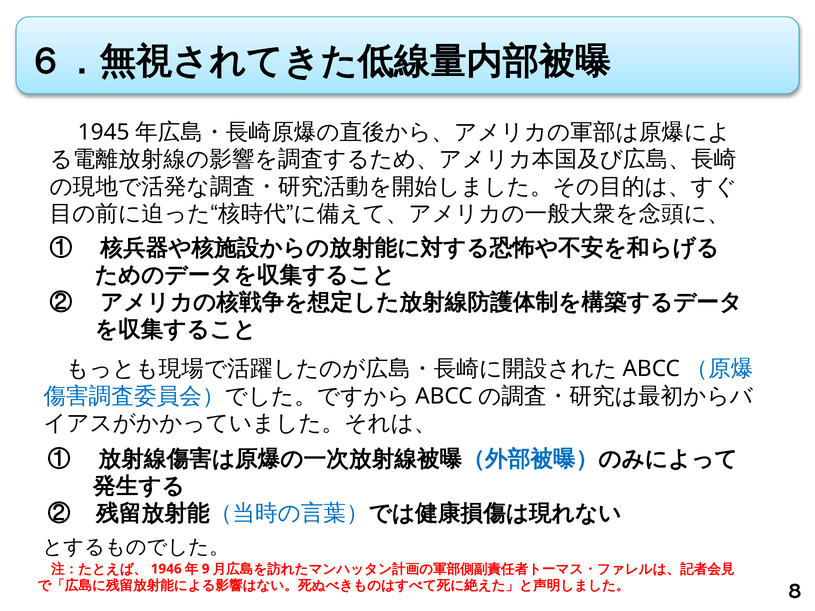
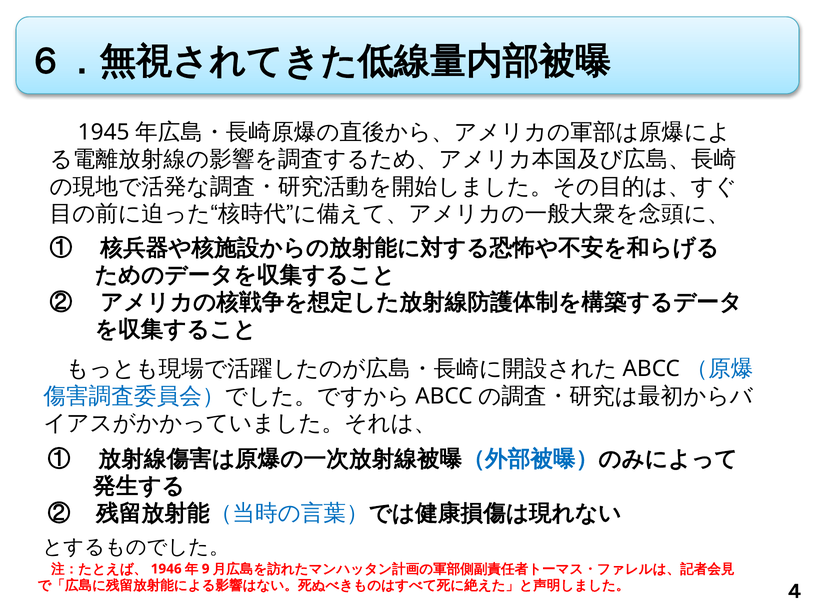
8: 8 -> 4
